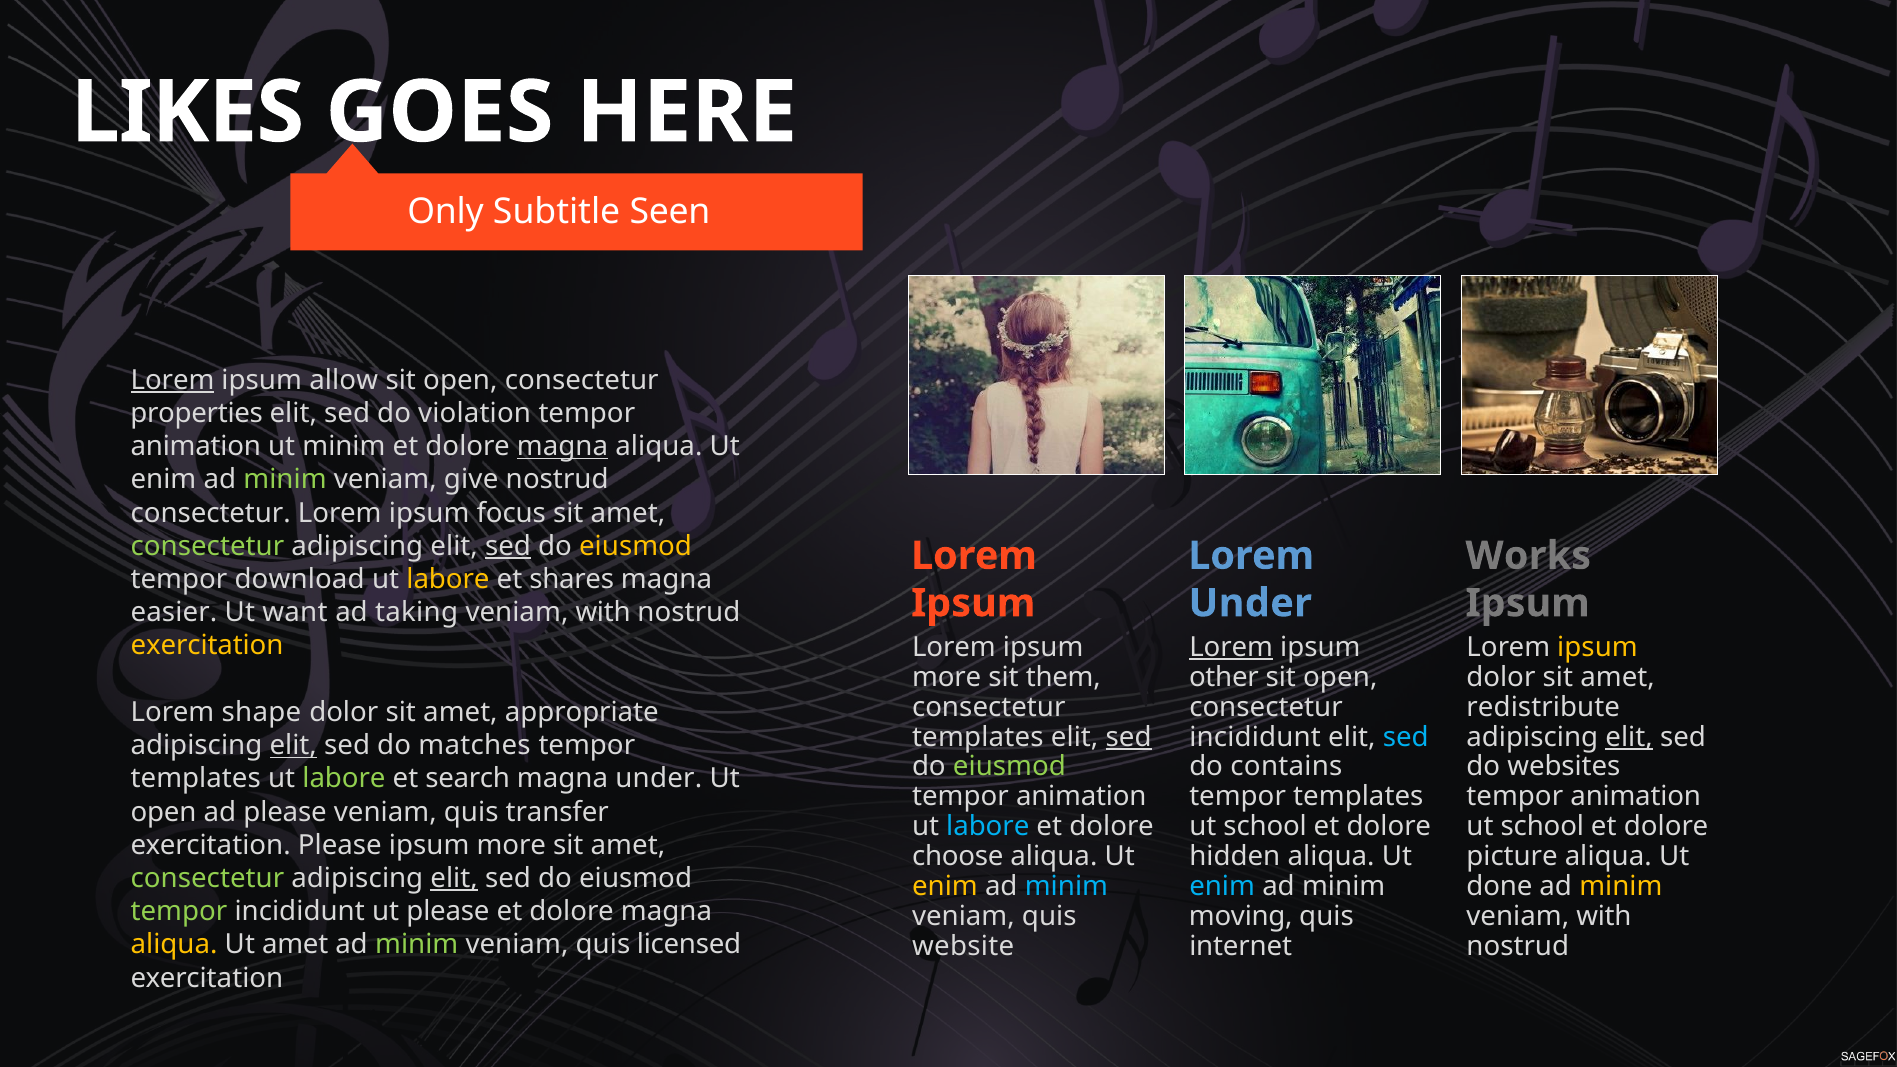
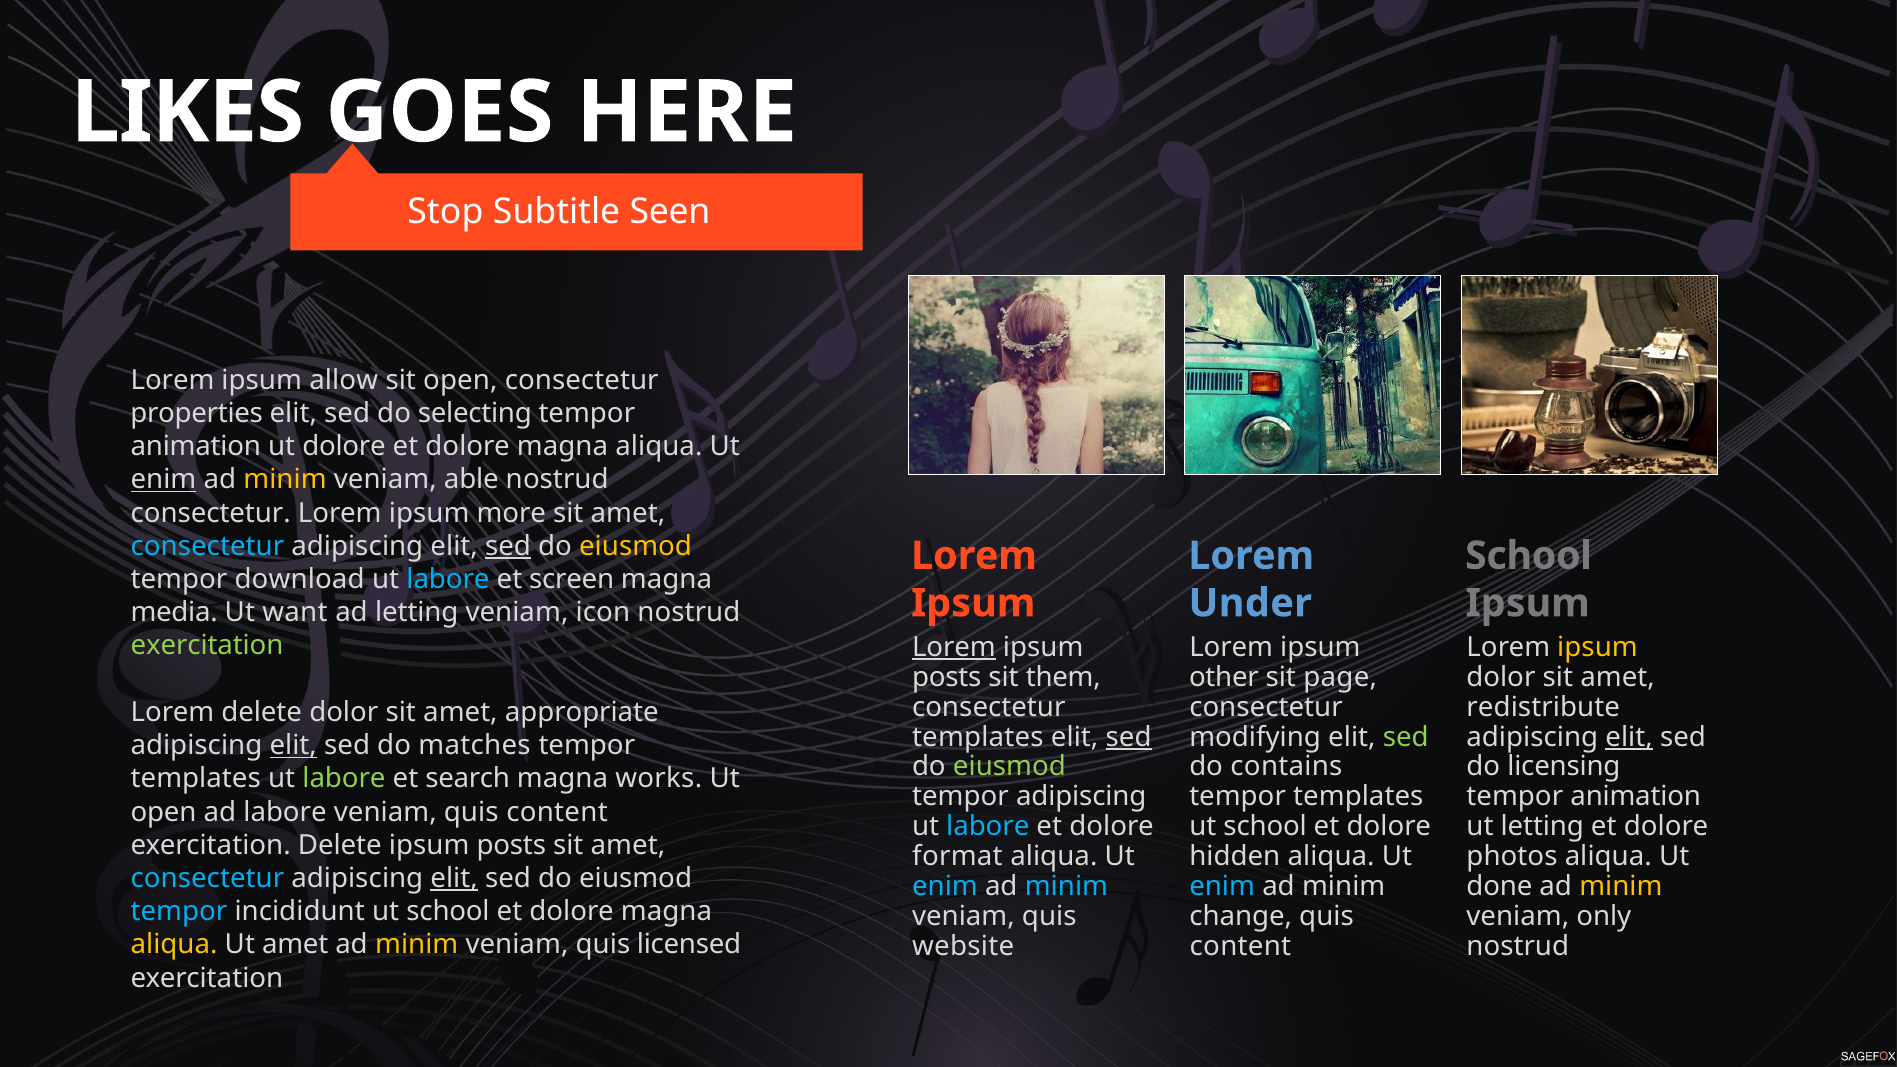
Only: Only -> Stop
Lorem at (173, 380) underline: present -> none
violation: violation -> selecting
ut minim: minim -> dolore
magna at (562, 447) underline: present -> none
enim at (163, 480) underline: none -> present
minim at (285, 480) colour: light green -> yellow
give: give -> able
focus: focus -> more
consectetur at (207, 546) colour: light green -> light blue
Works at (1528, 556): Works -> School
labore at (448, 579) colour: yellow -> light blue
shares: shares -> screen
easier: easier -> media
ad taking: taking -> letting
with at (603, 613): with -> icon
exercitation at (207, 646) colour: yellow -> light green
Lorem at (954, 647) underline: none -> present
Lorem at (1231, 647) underline: present -> none
more at (947, 677): more -> posts
open at (1340, 677): open -> page
Lorem shape: shape -> delete
incididunt at (1255, 737): incididunt -> modifying
sed at (1406, 737) colour: light blue -> light green
websites: websites -> licensing
magna under: under -> works
animation at (1081, 797): animation -> adipiscing
ad please: please -> labore
veniam quis transfer: transfer -> content
school at (1542, 827): school -> letting
exercitation Please: Please -> Delete
more at (511, 845): more -> posts
choose: choose -> format
picture: picture -> photos
consectetur at (207, 878) colour: light green -> light blue
enim at (945, 887) colour: yellow -> light blue
tempor at (179, 912) colour: light green -> light blue
incididunt ut please: please -> school
moving: moving -> change
with at (1604, 916): with -> only
minim at (417, 945) colour: light green -> yellow
internet at (1241, 946): internet -> content
